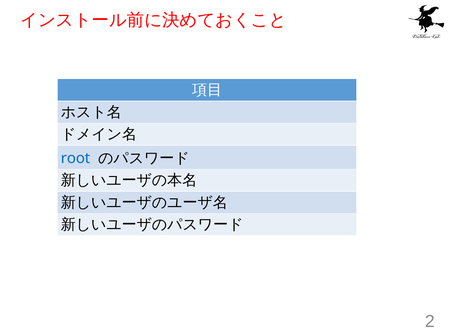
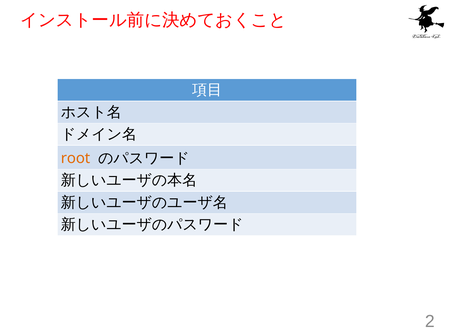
root colour: blue -> orange
